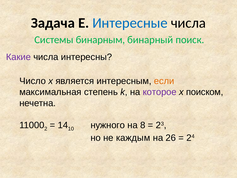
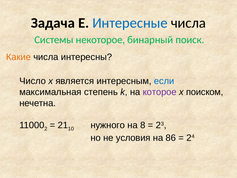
бинарным: бинарным -> некоторое
Какие colour: purple -> orange
если colour: orange -> blue
14: 14 -> 21
каждым: каждым -> условия
26: 26 -> 86
